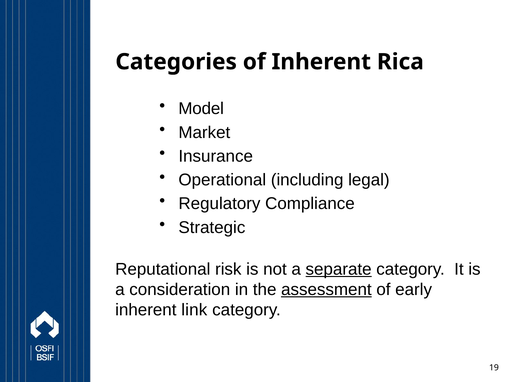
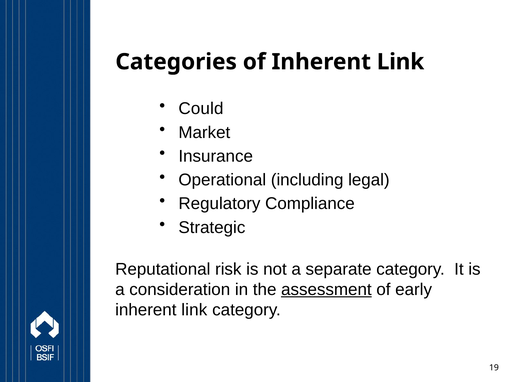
of Inherent Rica: Rica -> Link
Model: Model -> Could
separate underline: present -> none
